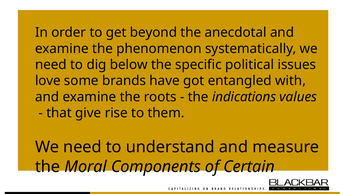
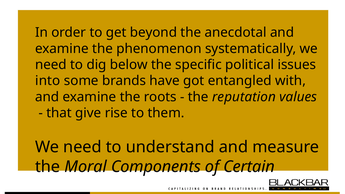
love: love -> into
indications: indications -> reputation
